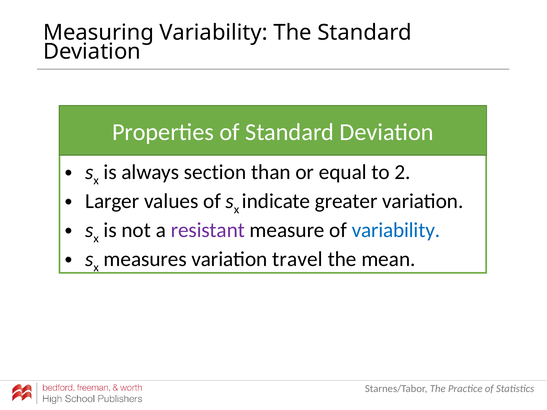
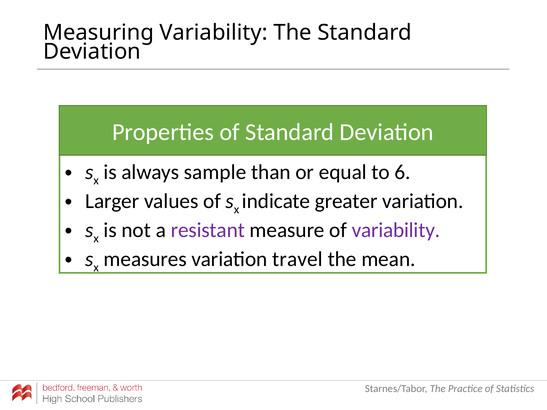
section: section -> sample
2: 2 -> 6
variability at (396, 230) colour: blue -> purple
